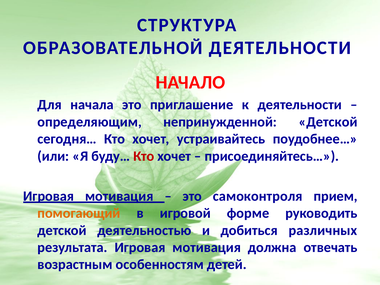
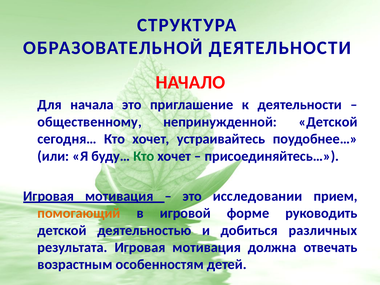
определяющим: определяющим -> общественному
Кто at (144, 156) colour: red -> green
самоконтроля: самоконтроля -> исследовании
